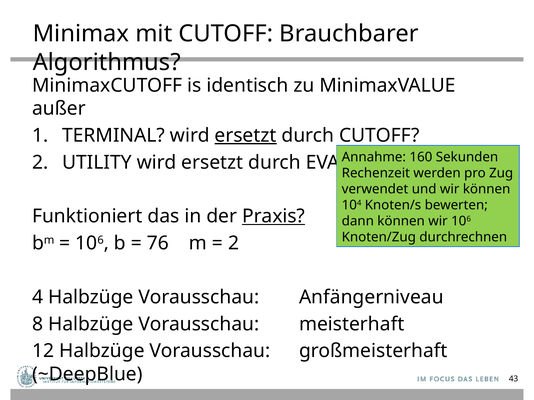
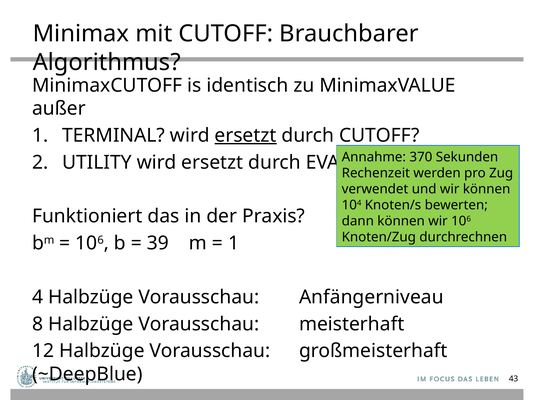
160: 160 -> 370
Praxis underline: present -> none
76: 76 -> 39
2 at (234, 243): 2 -> 1
